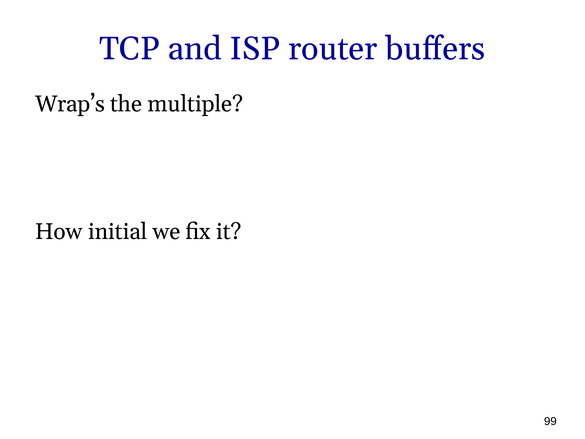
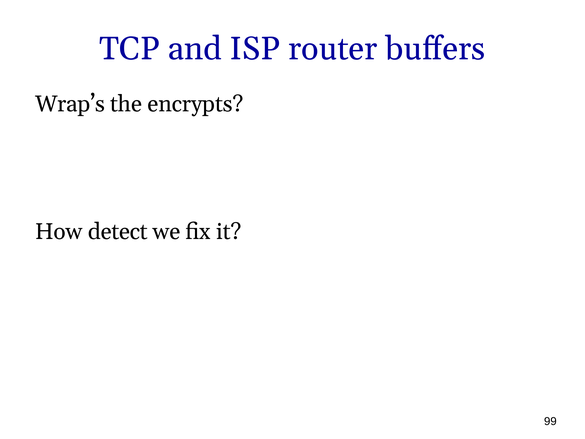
multiple: multiple -> encrypts
initial: initial -> detect
